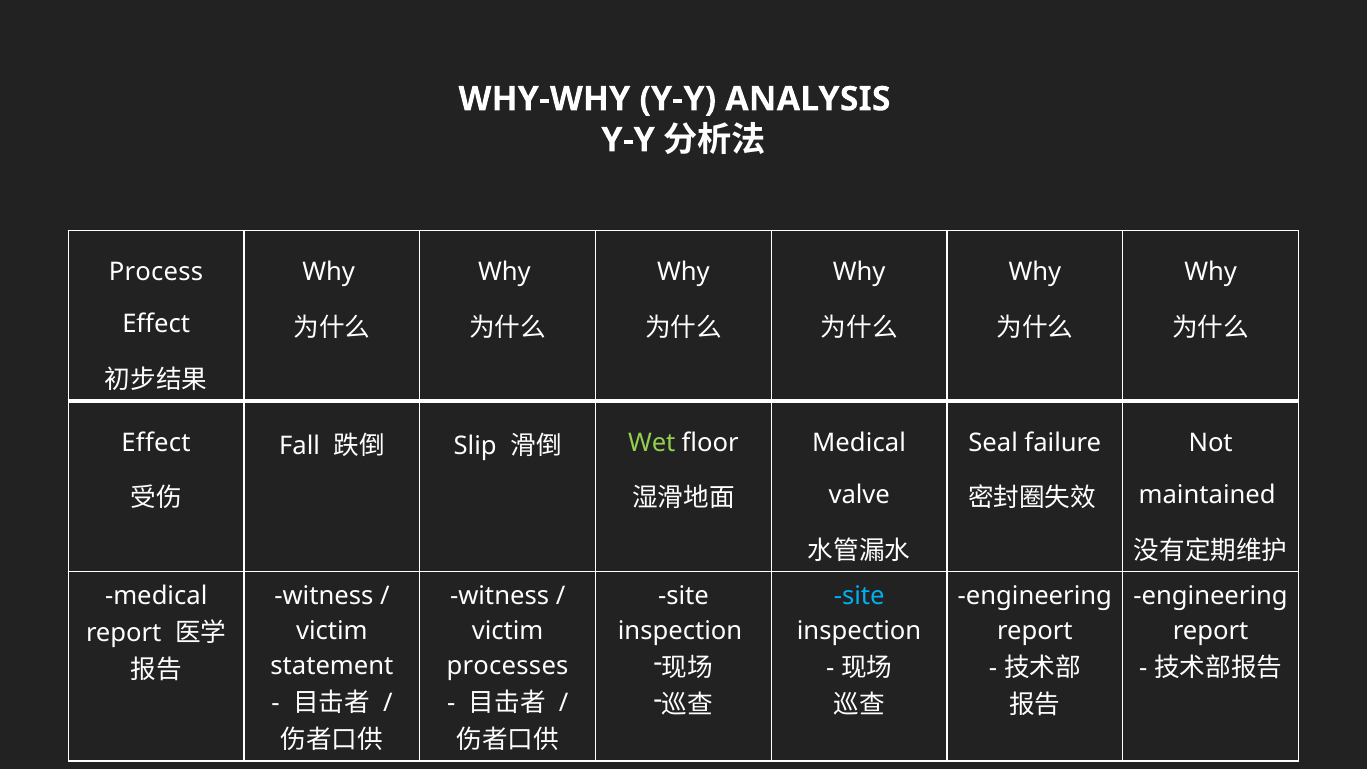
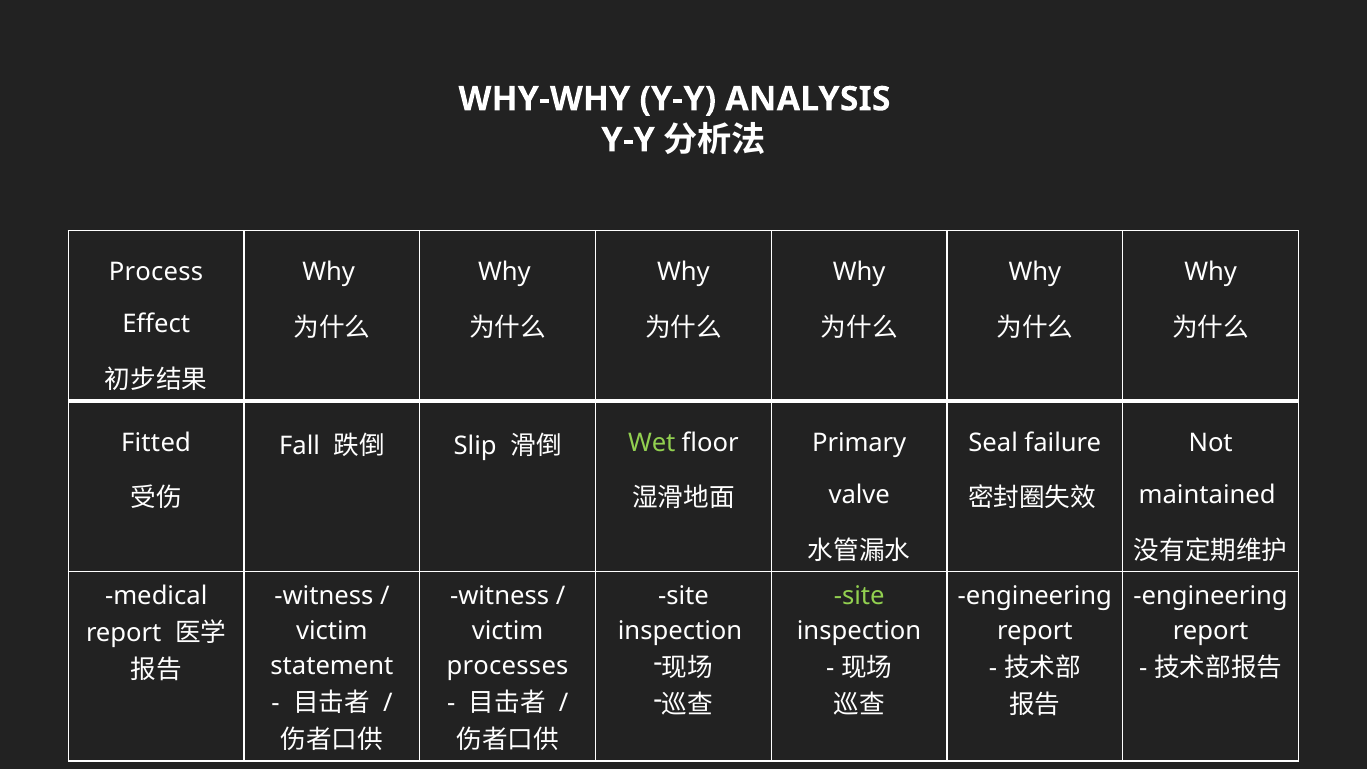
Effect at (156, 443): Effect -> Fitted
Medical at (859, 443): Medical -> Primary
site at (859, 596) colour: light blue -> light green
